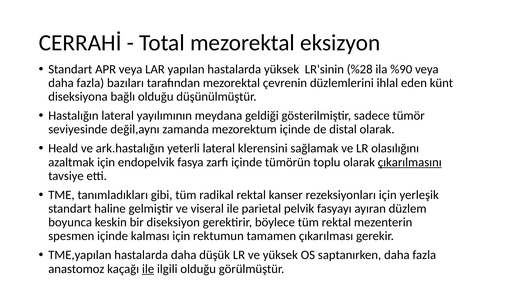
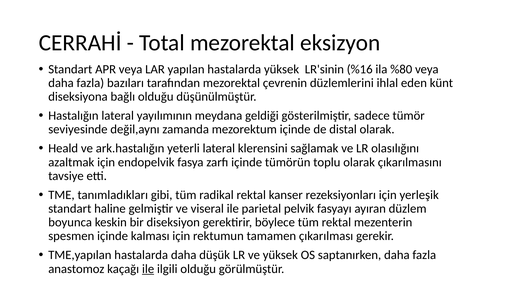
%28: %28 -> %16
%90: %90 -> %80
çıkarılmasını underline: present -> none
